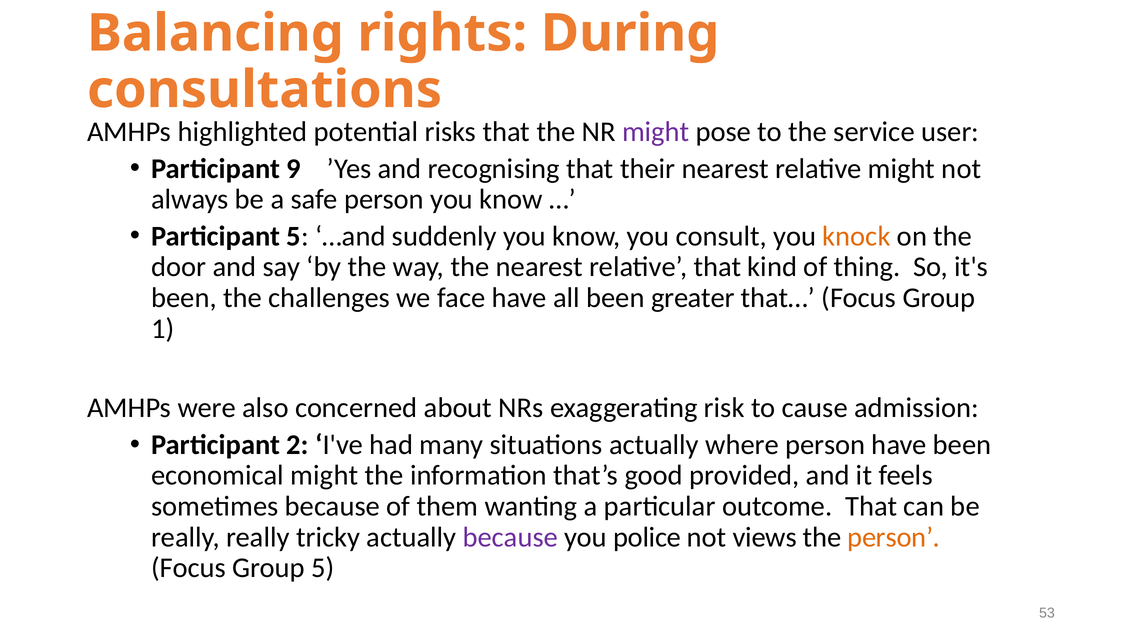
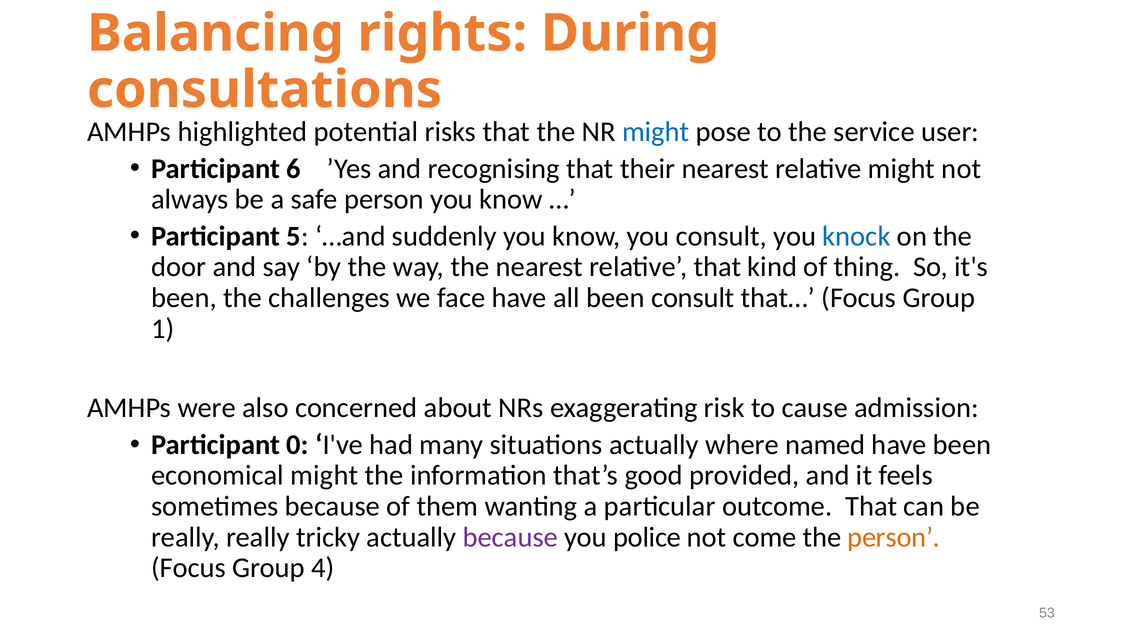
might at (656, 132) colour: purple -> blue
9: 9 -> 6
knock colour: orange -> blue
been greater: greater -> consult
2: 2 -> 0
where person: person -> named
views: views -> come
Group 5: 5 -> 4
